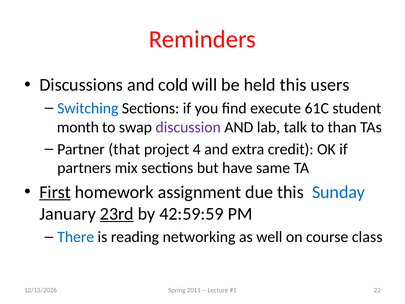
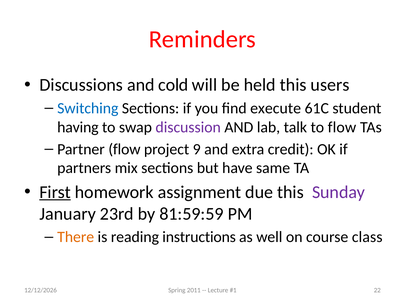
month: month -> having
to than: than -> flow
Partner that: that -> flow
4: 4 -> 9
Sunday colour: blue -> purple
23rd underline: present -> none
42:59:59: 42:59:59 -> 81:59:59
There colour: blue -> orange
networking: networking -> instructions
